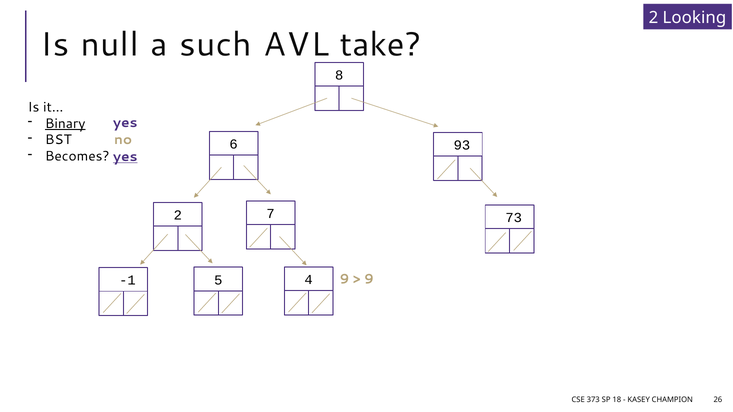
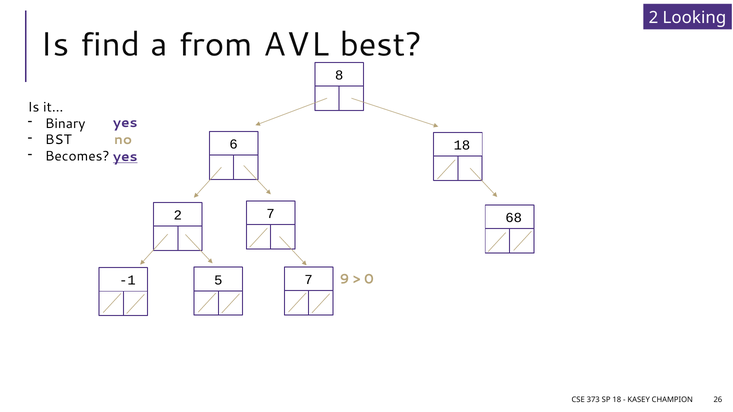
null: null -> find
such: such -> from
take: take -> best
Binary underline: present -> none
6 93: 93 -> 18
73: 73 -> 68
9 at (369, 279): 9 -> 0
-1 4: 4 -> 7
